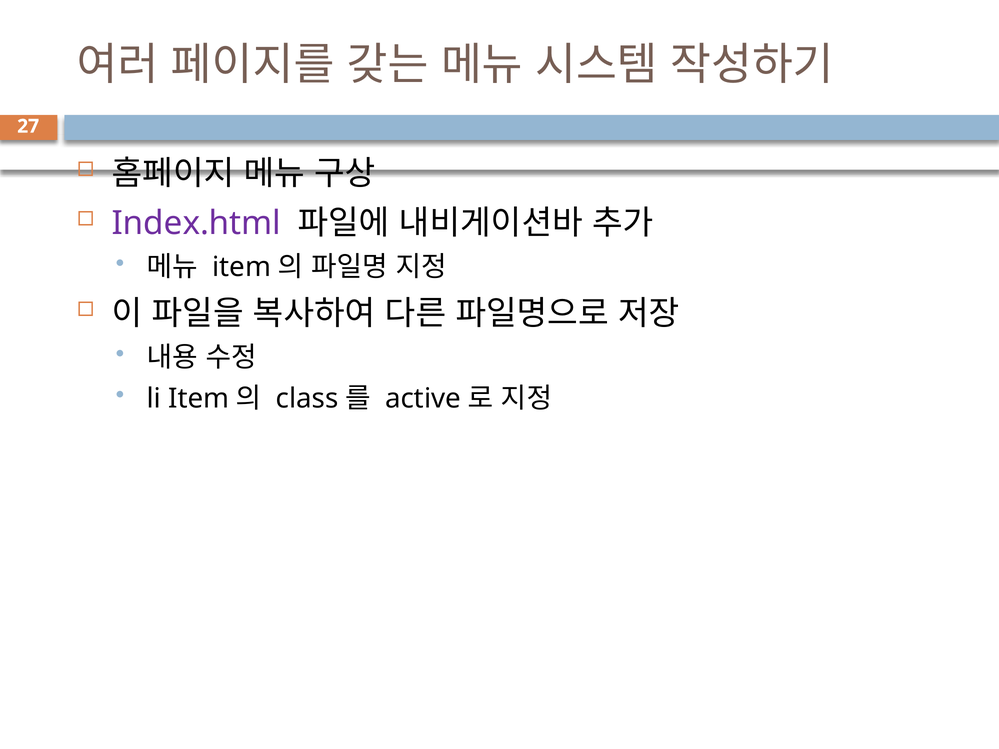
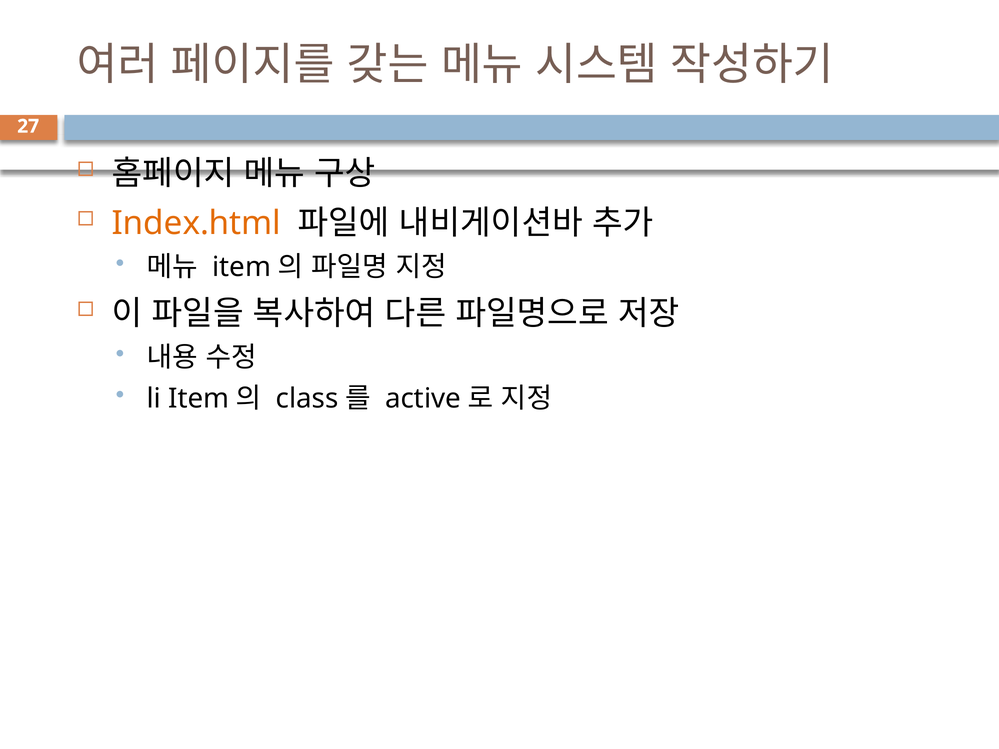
Index.html colour: purple -> orange
